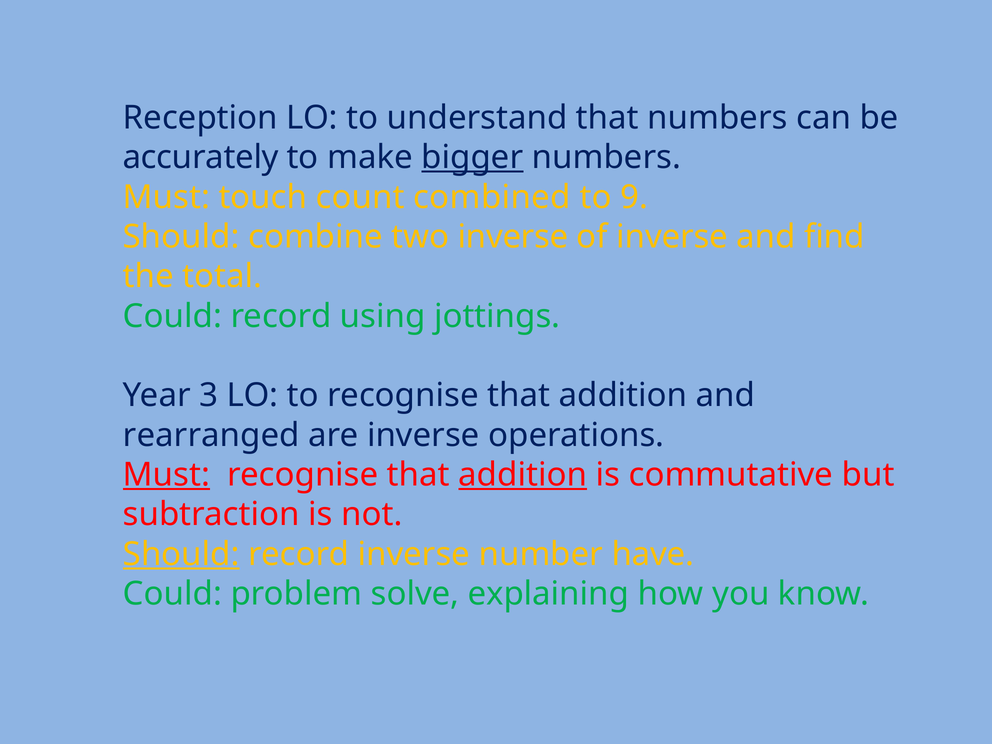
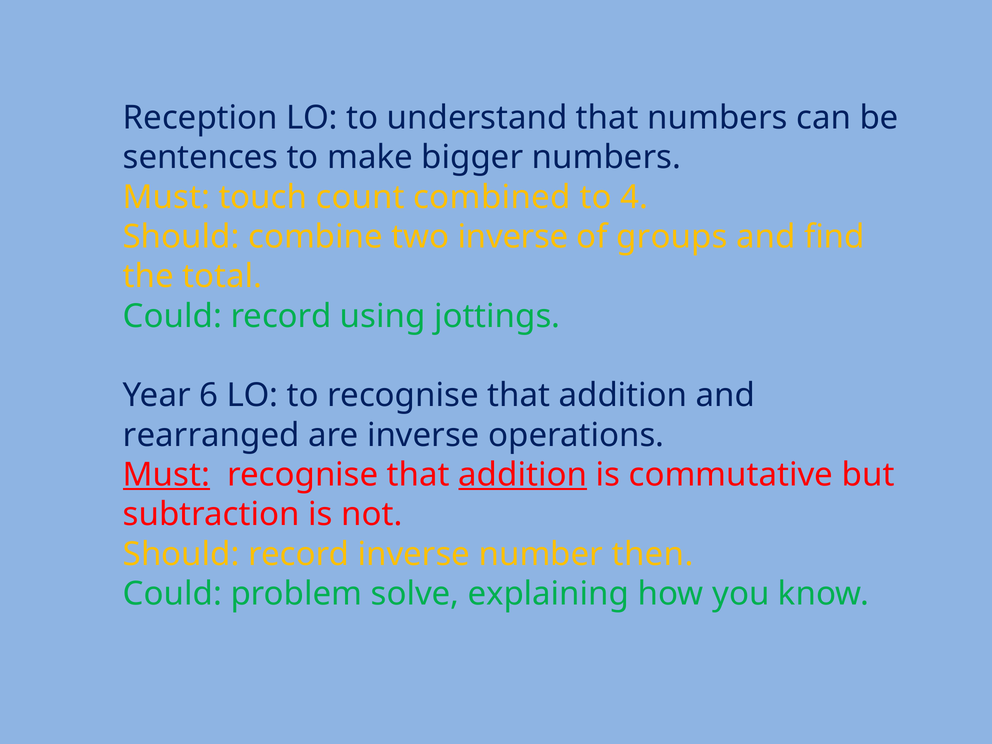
accurately: accurately -> sentences
bigger underline: present -> none
9: 9 -> 4
of inverse: inverse -> groups
3: 3 -> 6
Should at (181, 554) underline: present -> none
have: have -> then
